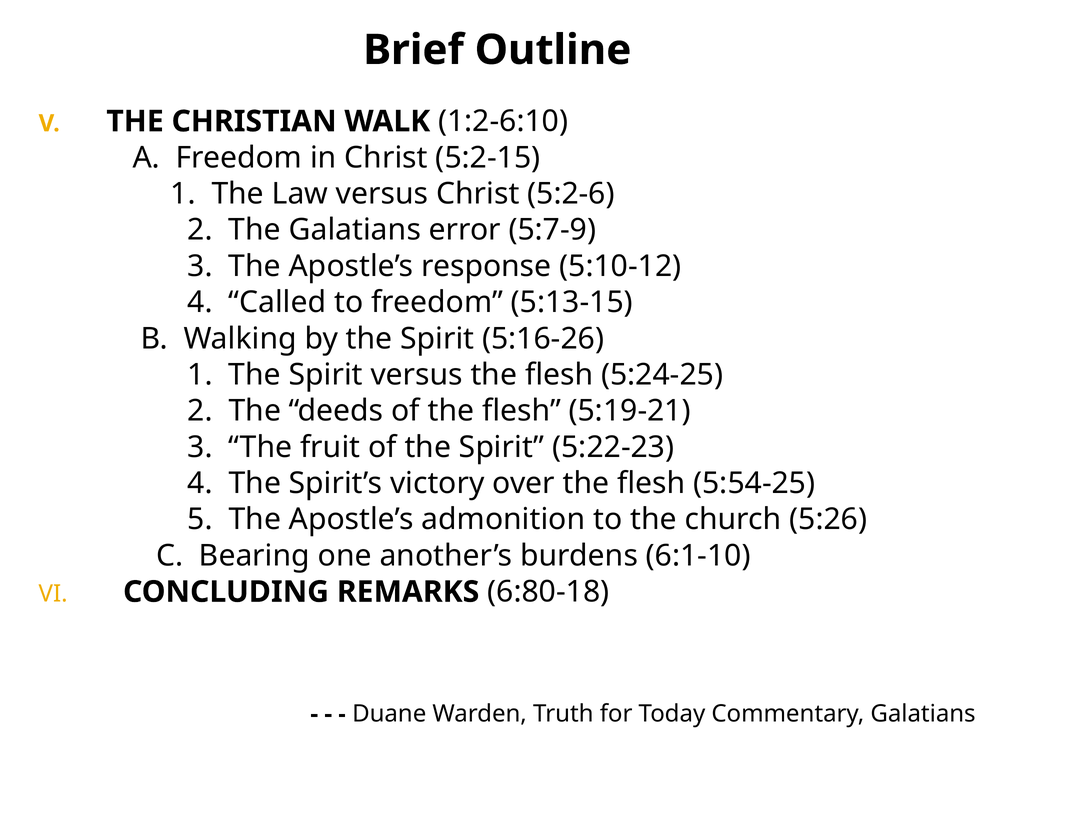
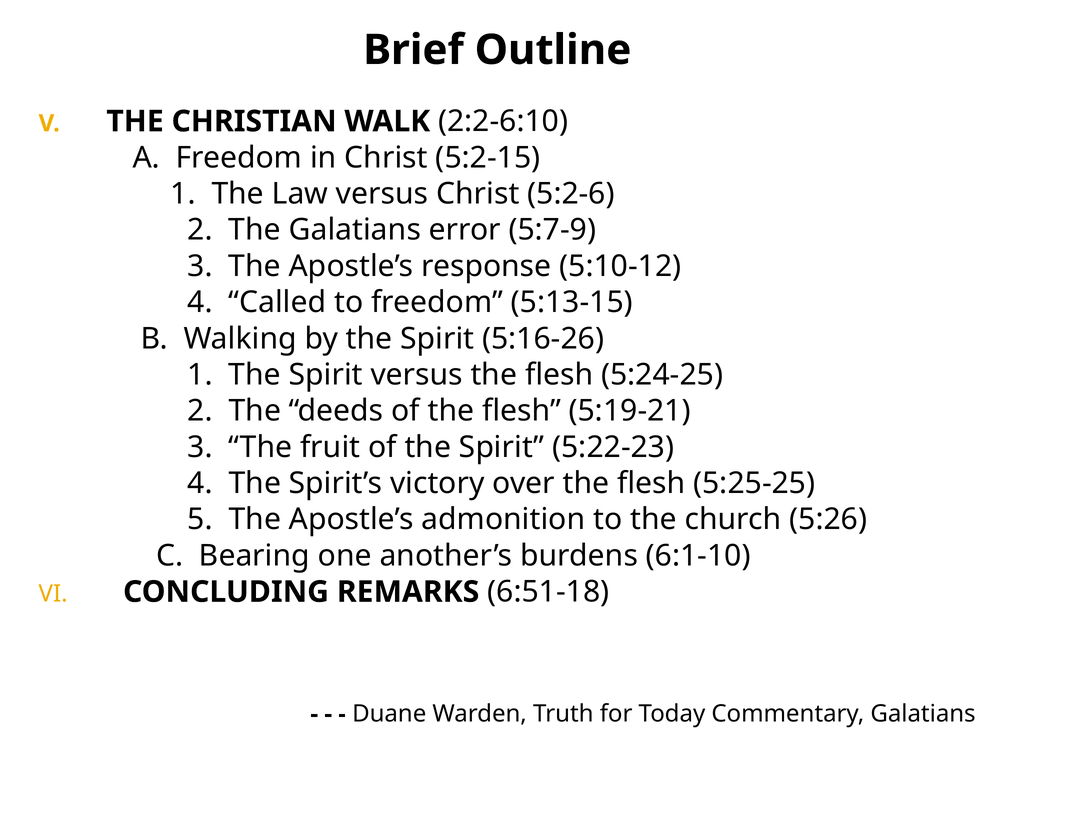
1:2-6:10: 1:2-6:10 -> 2:2-6:10
5:54-25: 5:54-25 -> 5:25-25
6:80-18: 6:80-18 -> 6:51-18
